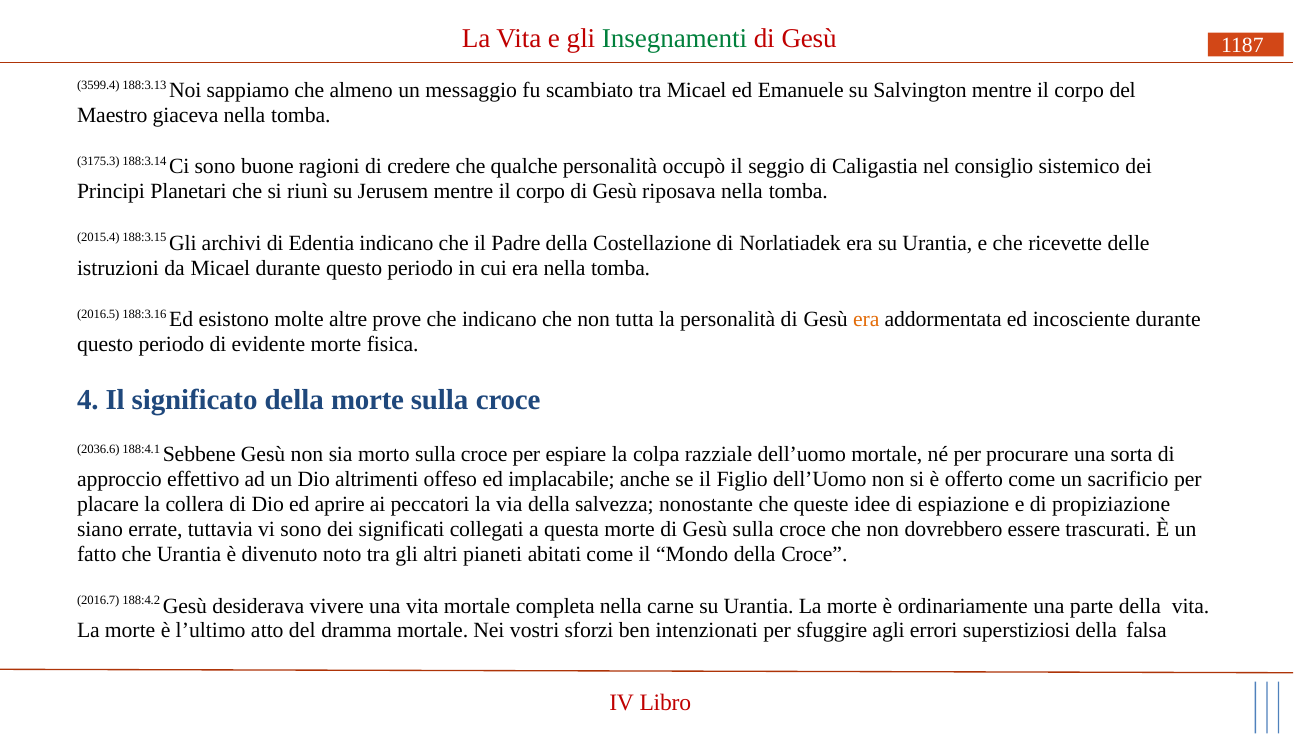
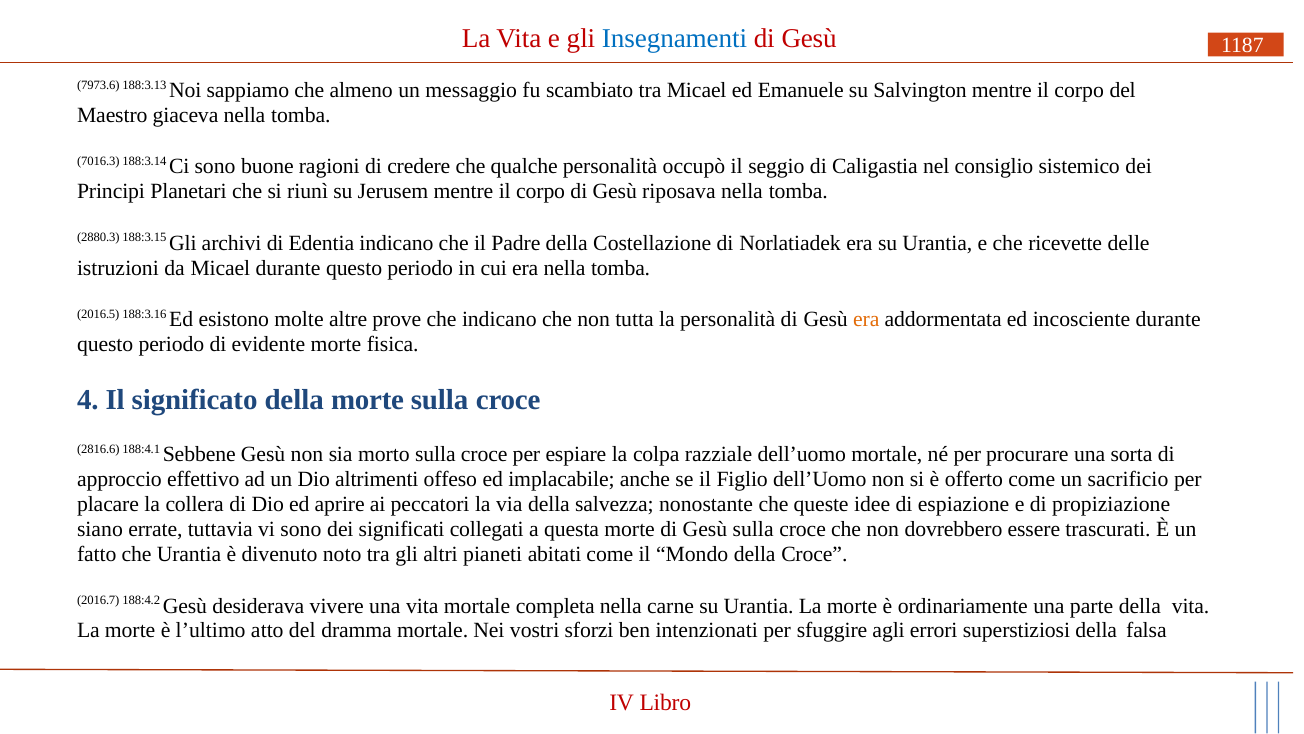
Insegnamenti colour: green -> blue
3599.4: 3599.4 -> 7973.6
3175.3: 3175.3 -> 7016.3
2015.4: 2015.4 -> 2880.3
2036.6: 2036.6 -> 2816.6
